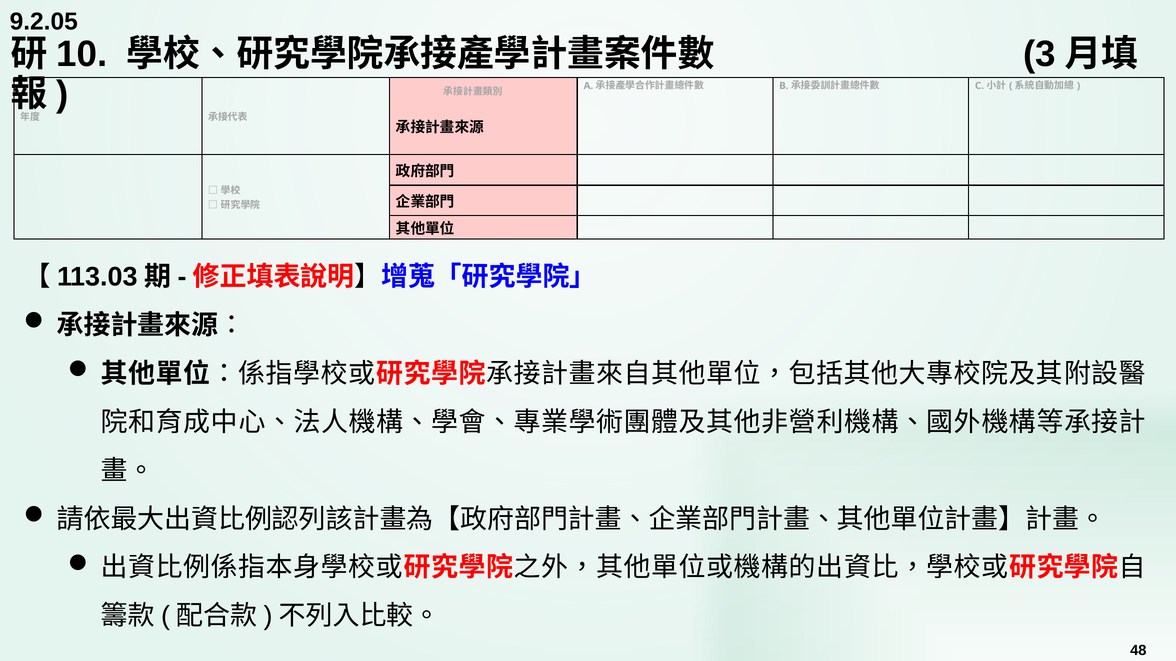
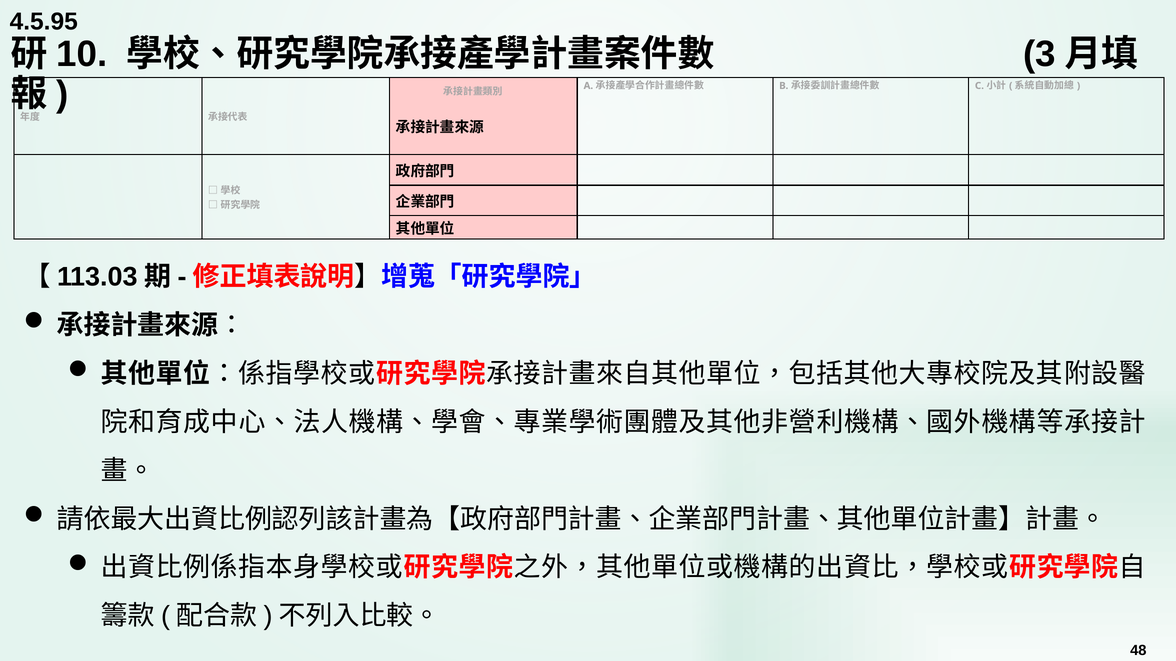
9.2.05: 9.2.05 -> 4.5.95
